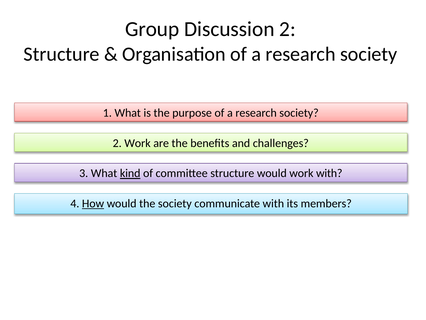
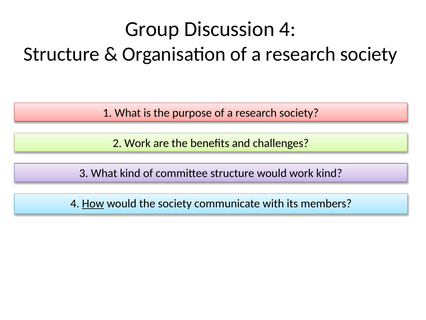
Discussion 2: 2 -> 4
kind at (130, 173) underline: present -> none
work with: with -> kind
